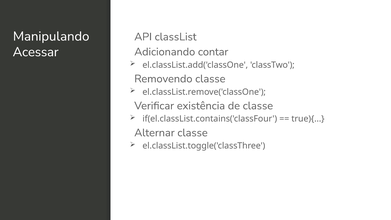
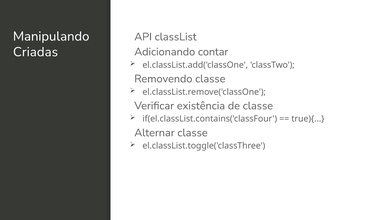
Acessar: Acessar -> Criadas
